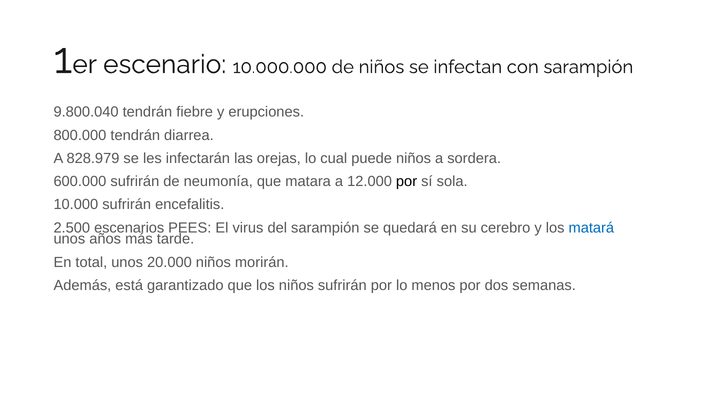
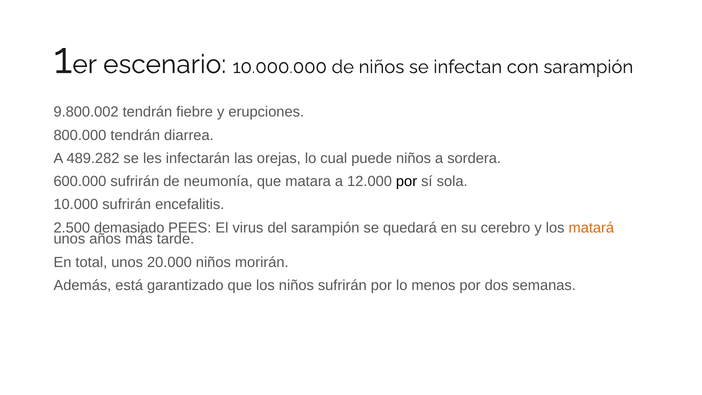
9.800.040: 9.800.040 -> 9.800.002
828.979: 828.979 -> 489.282
escenarios: escenarios -> demasiado
matará colour: blue -> orange
